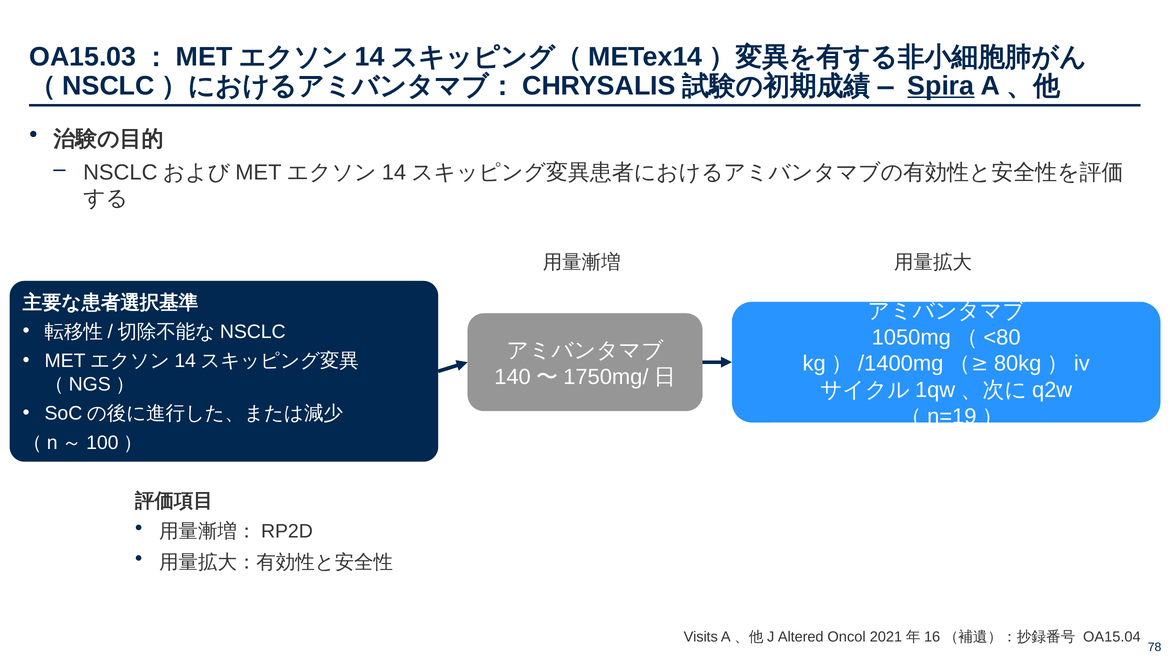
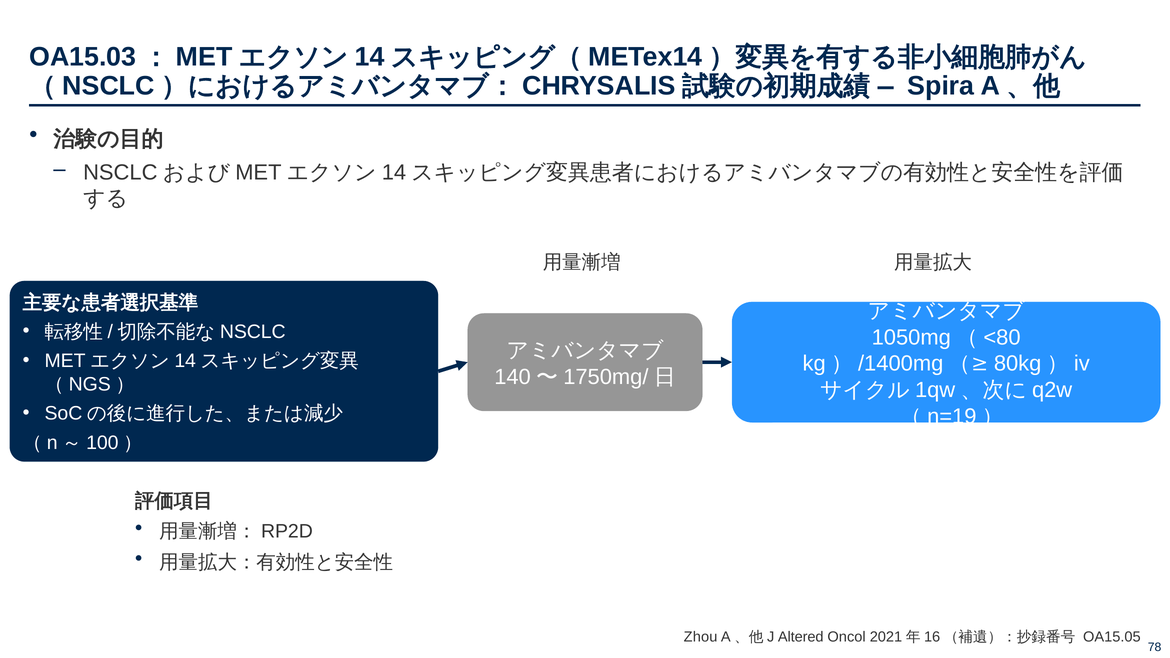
Spira underline: present -> none
Visits: Visits -> Zhou
OA15.04: OA15.04 -> OA15.05
